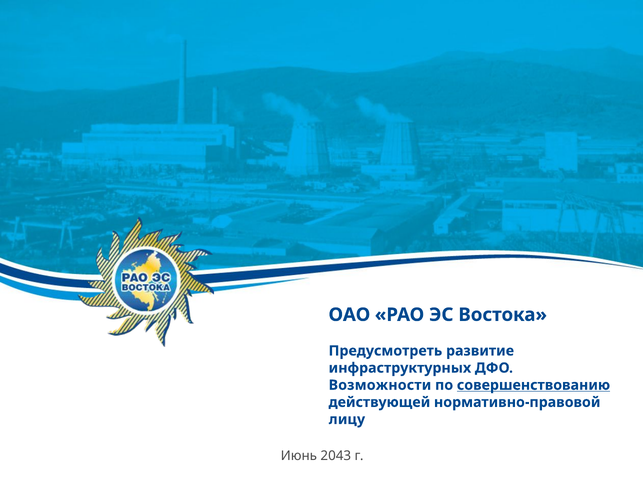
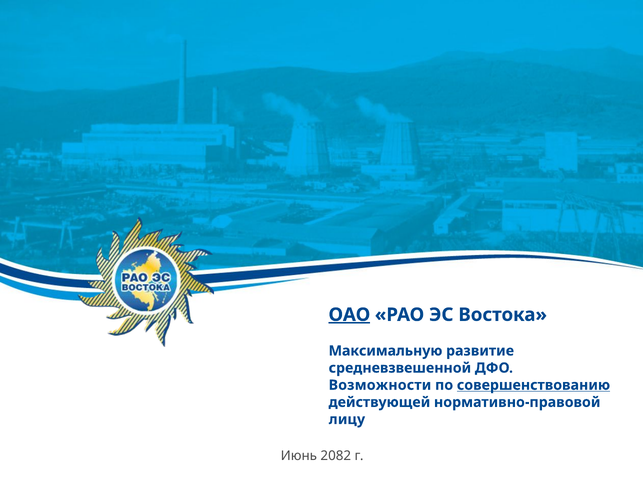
ОАО underline: none -> present
Предусмотреть: Предусмотреть -> Максимальную
инфраструктурных: инфраструктурных -> средневзвешенной
2043: 2043 -> 2082
